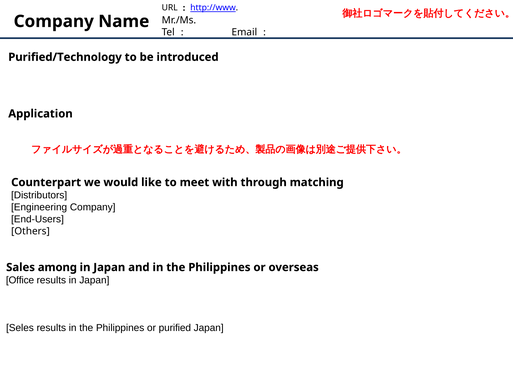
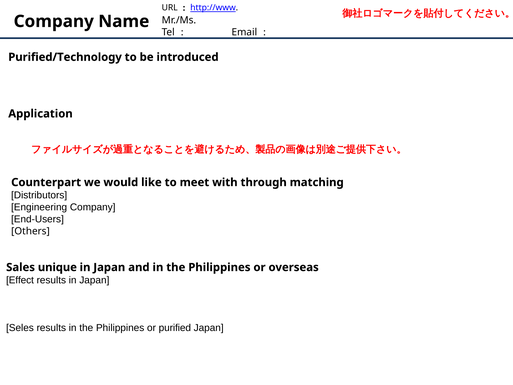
among: among -> unique
Office: Office -> Effect
